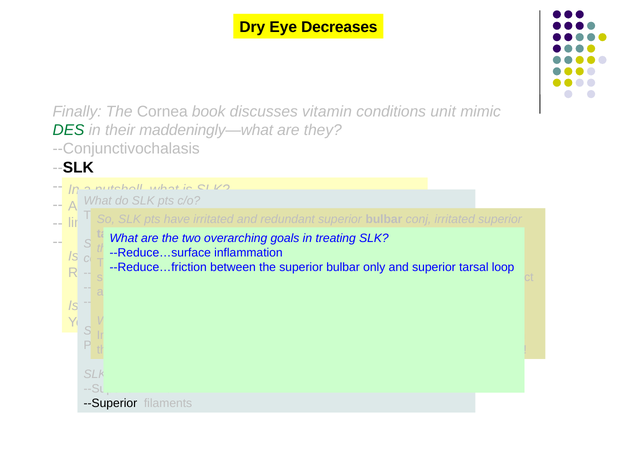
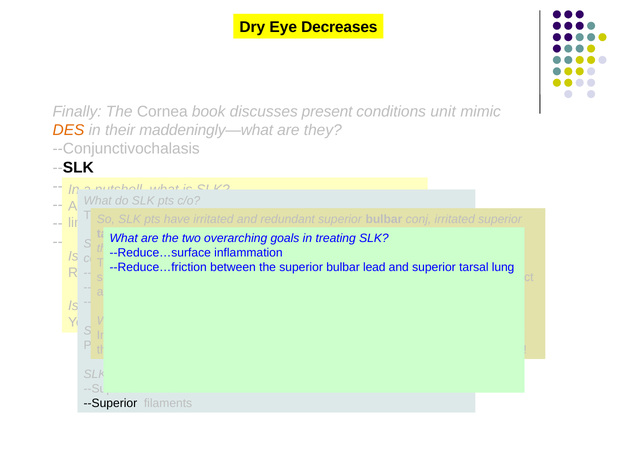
vitamin: vitamin -> present
DES at (68, 130) colour: green -> orange
only: only -> lead
loop: loop -> lung
